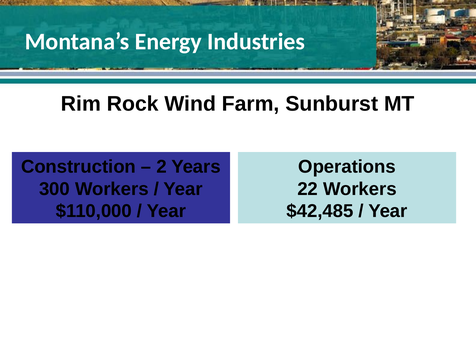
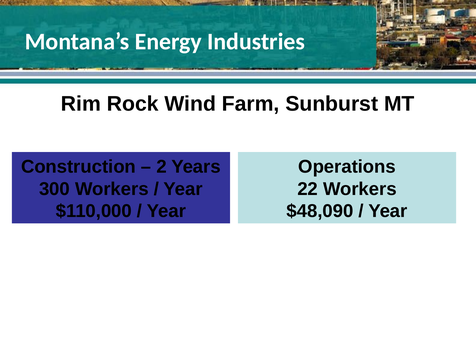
$42,485: $42,485 -> $48,090
